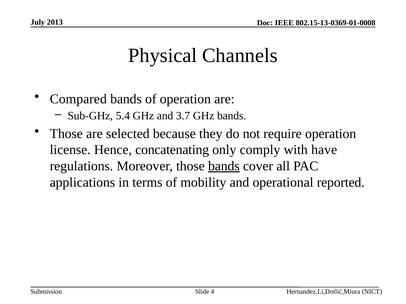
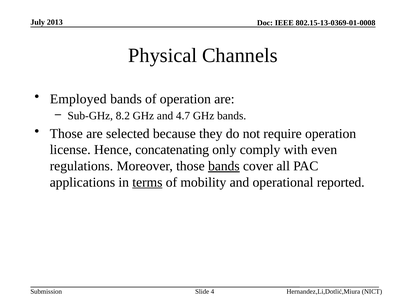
Compared: Compared -> Employed
5.4: 5.4 -> 8.2
3.7: 3.7 -> 4.7
have: have -> even
terms underline: none -> present
